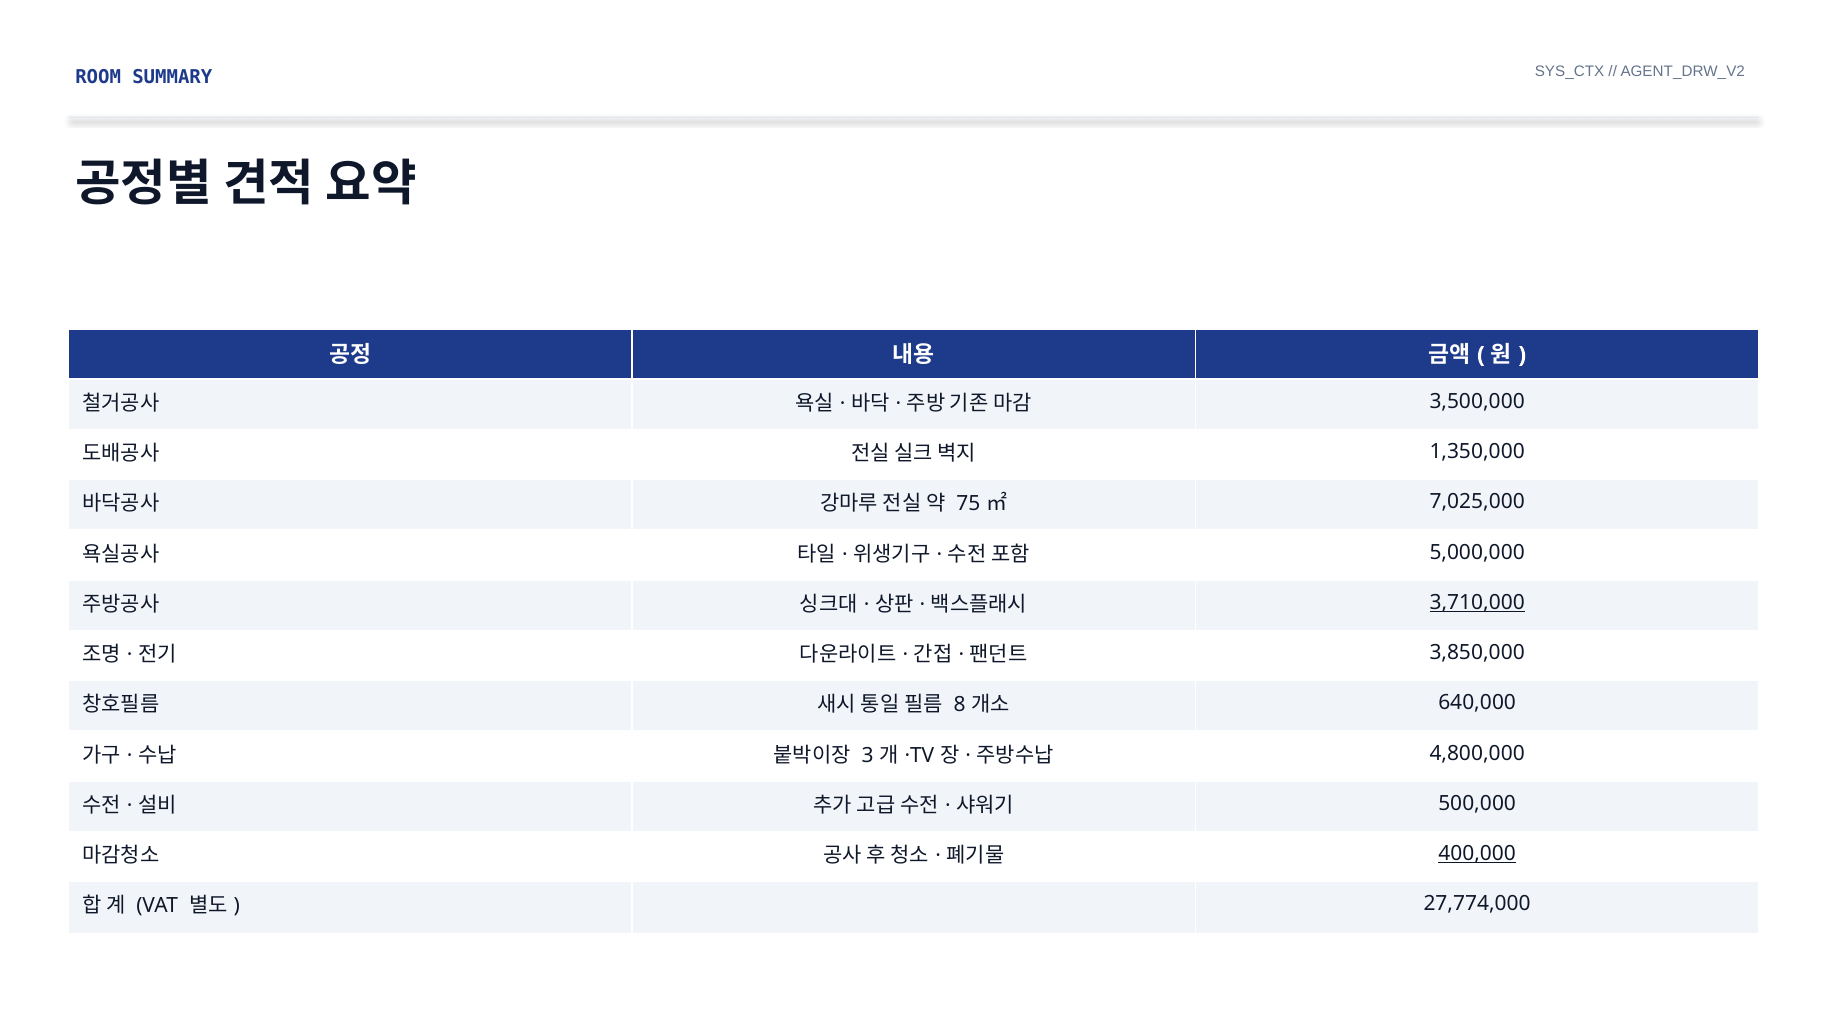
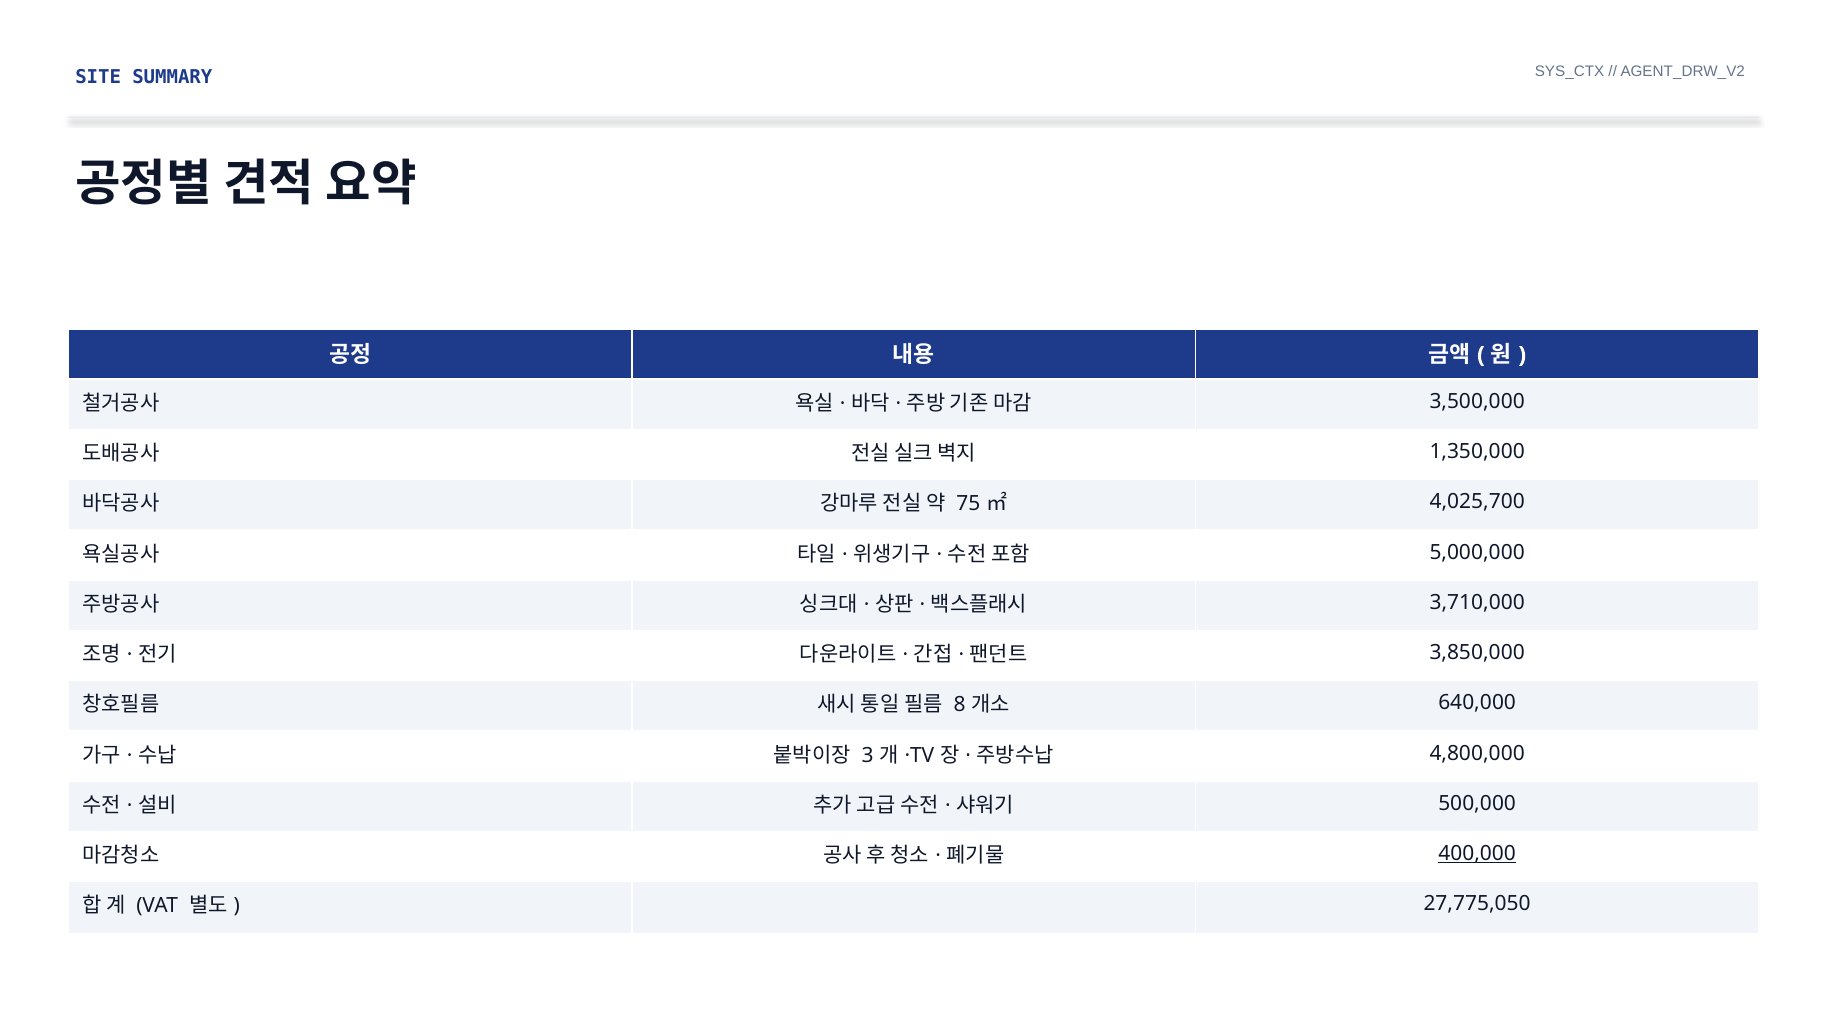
ROOM: ROOM -> SITE
7,025,000: 7,025,000 -> 4,025,700
3,710,000 underline: present -> none
27,774,000: 27,774,000 -> 27,775,050
